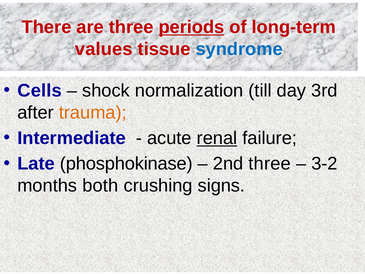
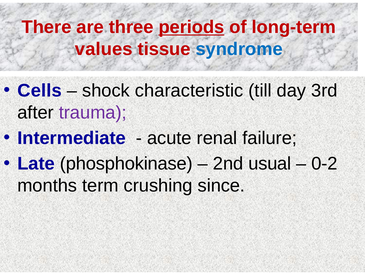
normalization: normalization -> characteristic
trauma colour: orange -> purple
renal underline: present -> none
2nd three: three -> usual
3-2: 3-2 -> 0-2
both: both -> term
signs: signs -> since
